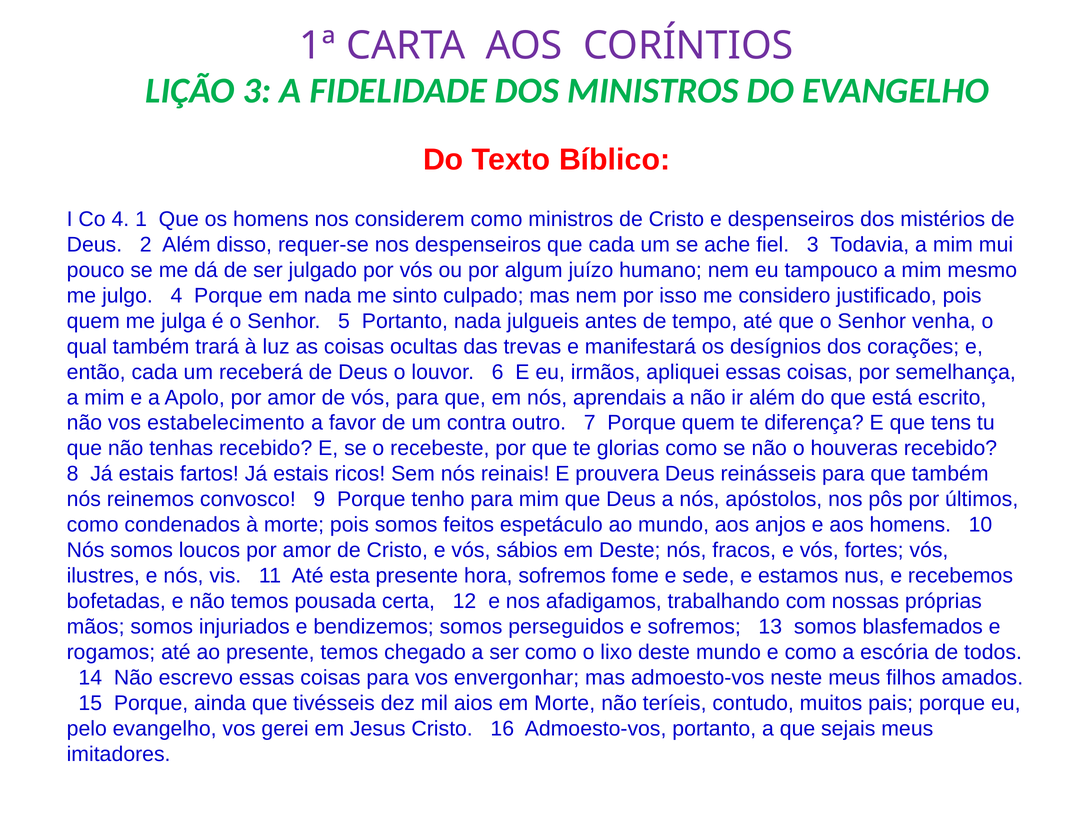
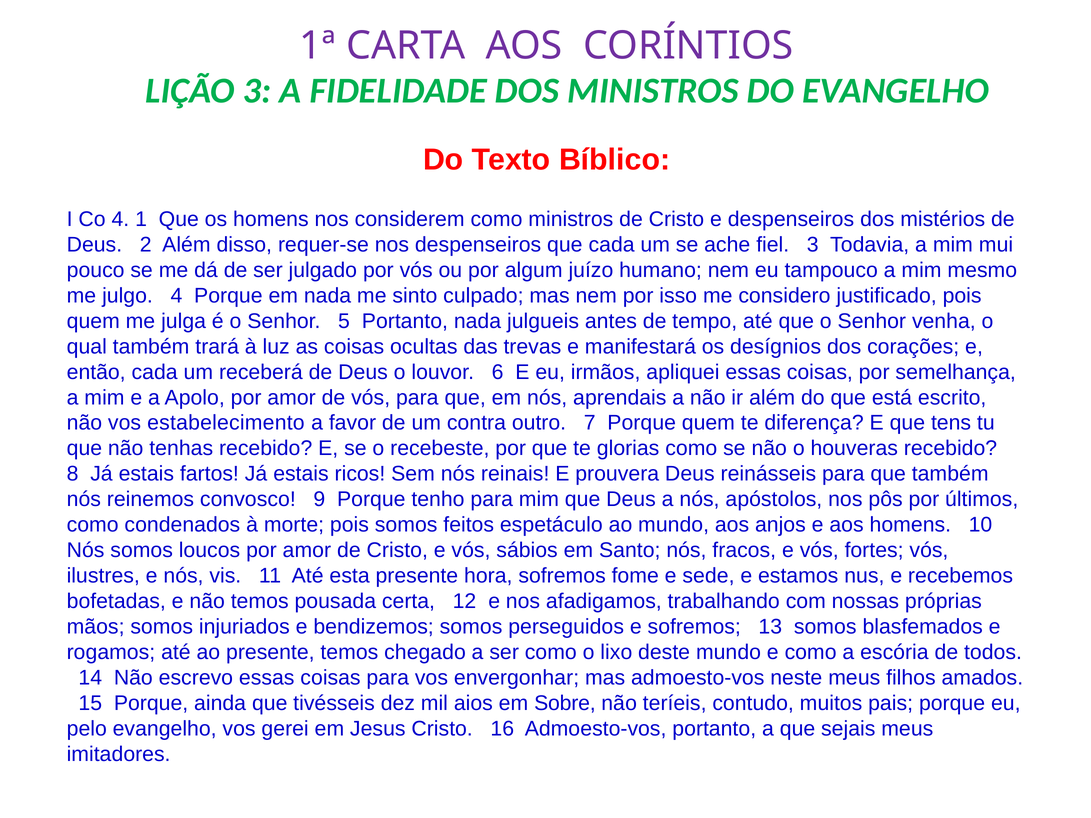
em Deste: Deste -> Santo
em Morte: Morte -> Sobre
